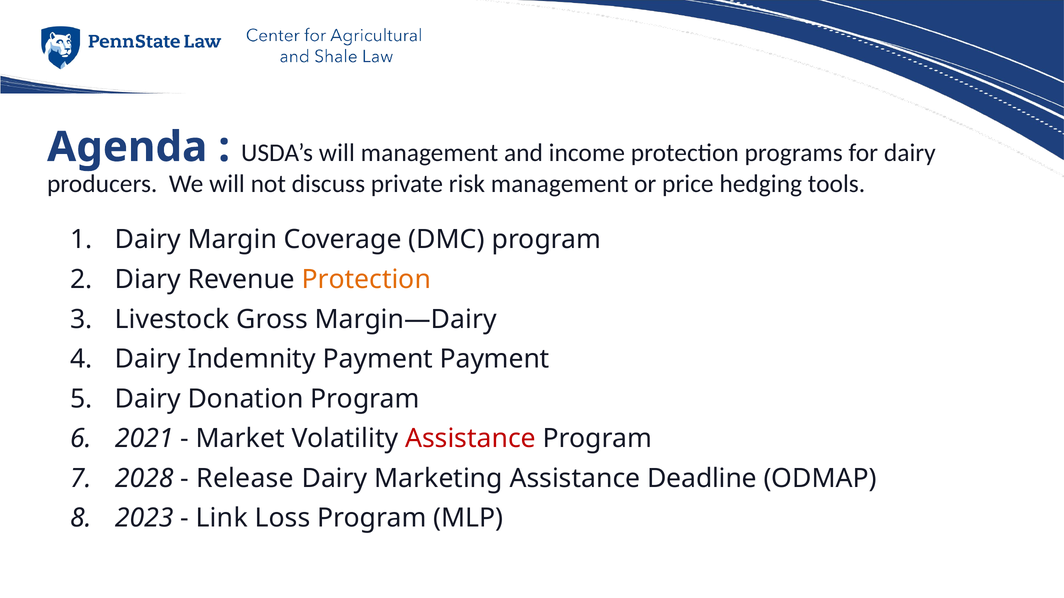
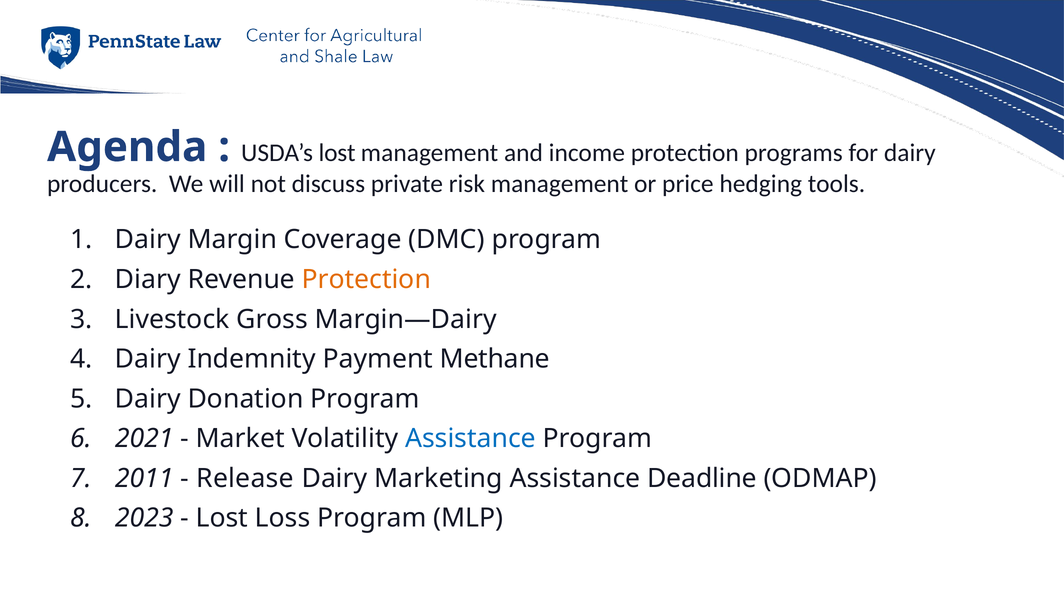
USDA’s will: will -> lost
Payment Payment: Payment -> Methane
Assistance at (470, 439) colour: red -> blue
2028: 2028 -> 2011
Link at (222, 519): Link -> Lost
